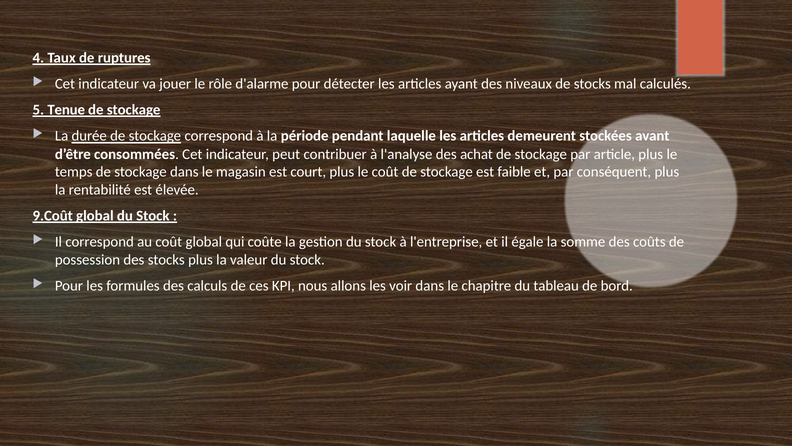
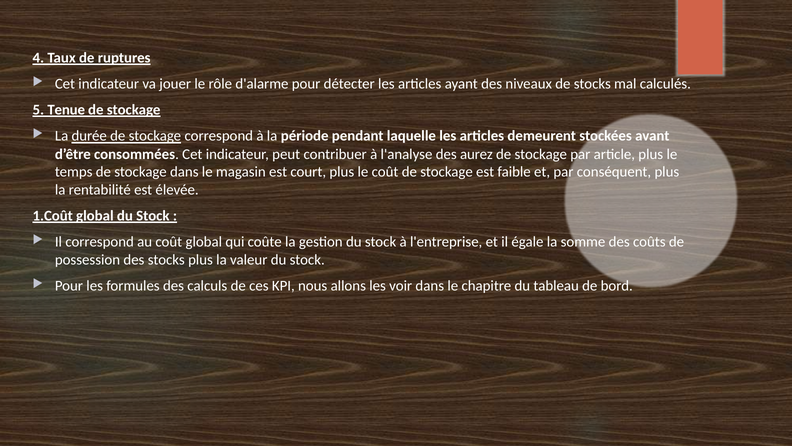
achat: achat -> aurez
9.Coût: 9.Coût -> 1.Coût
